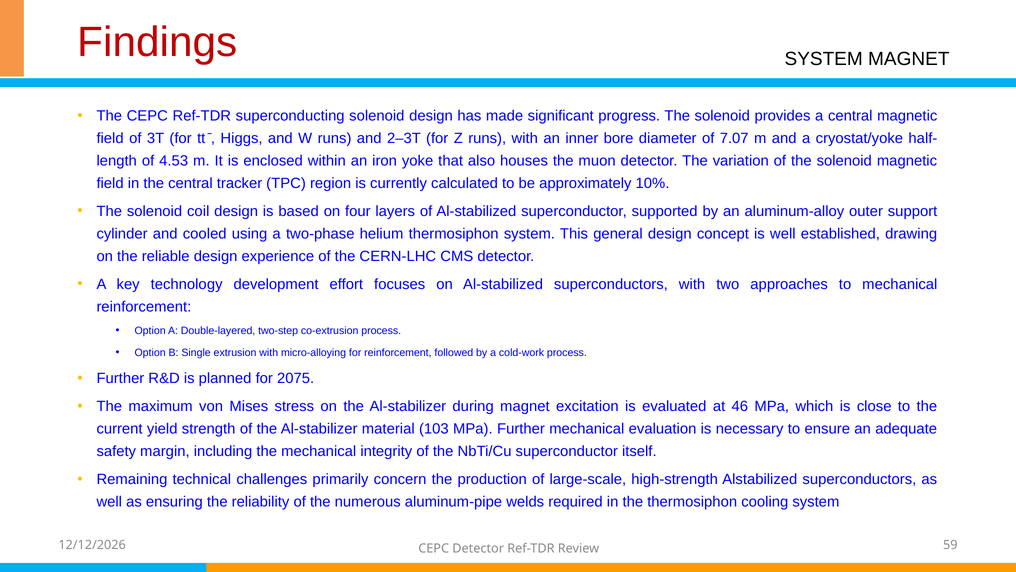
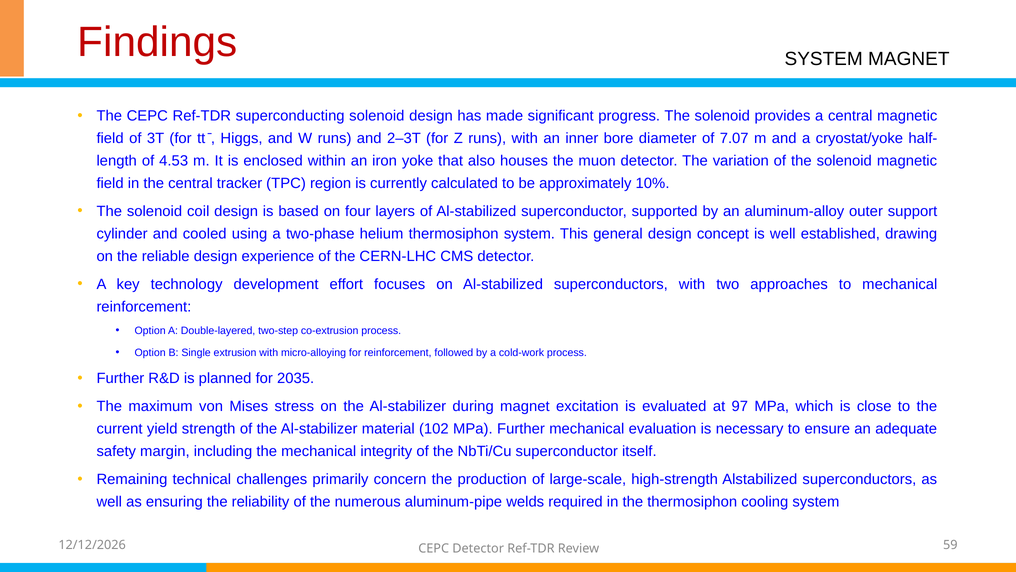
2075: 2075 -> 2035
46: 46 -> 97
103: 103 -> 102
